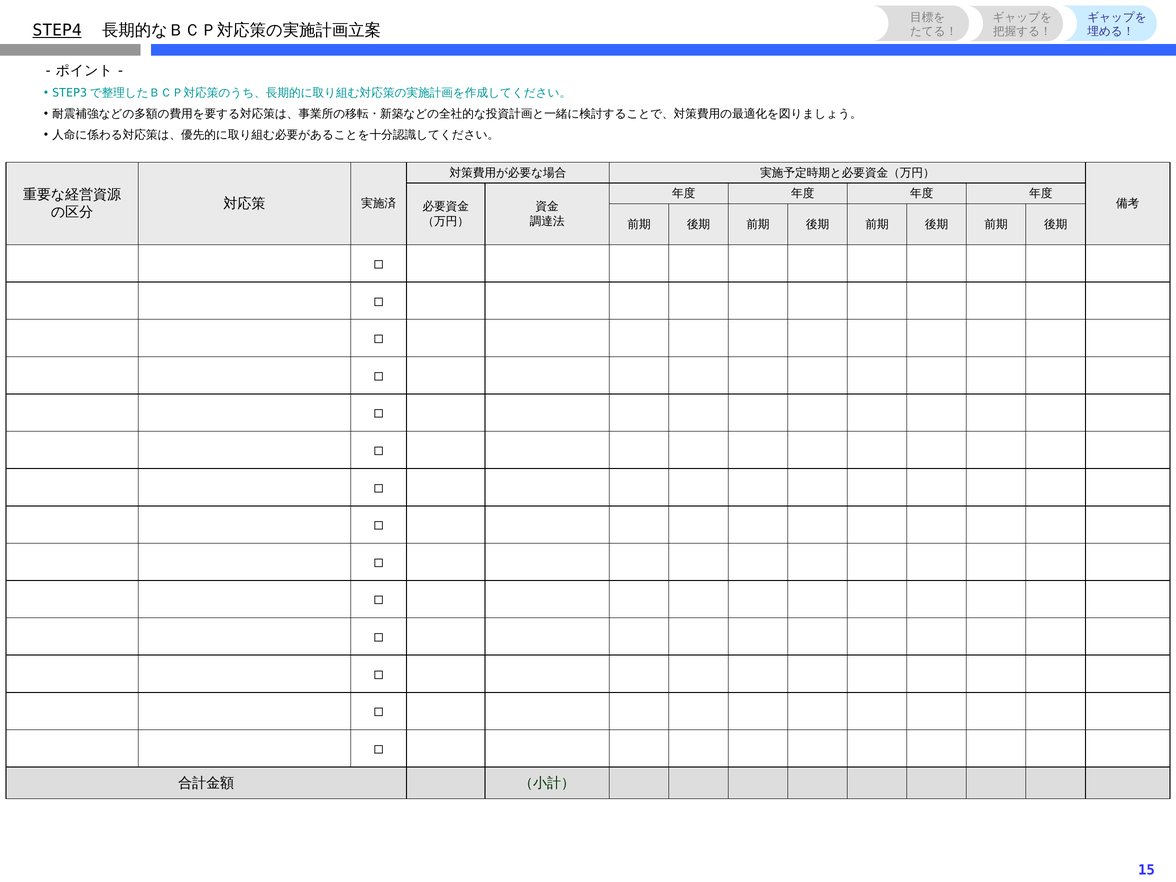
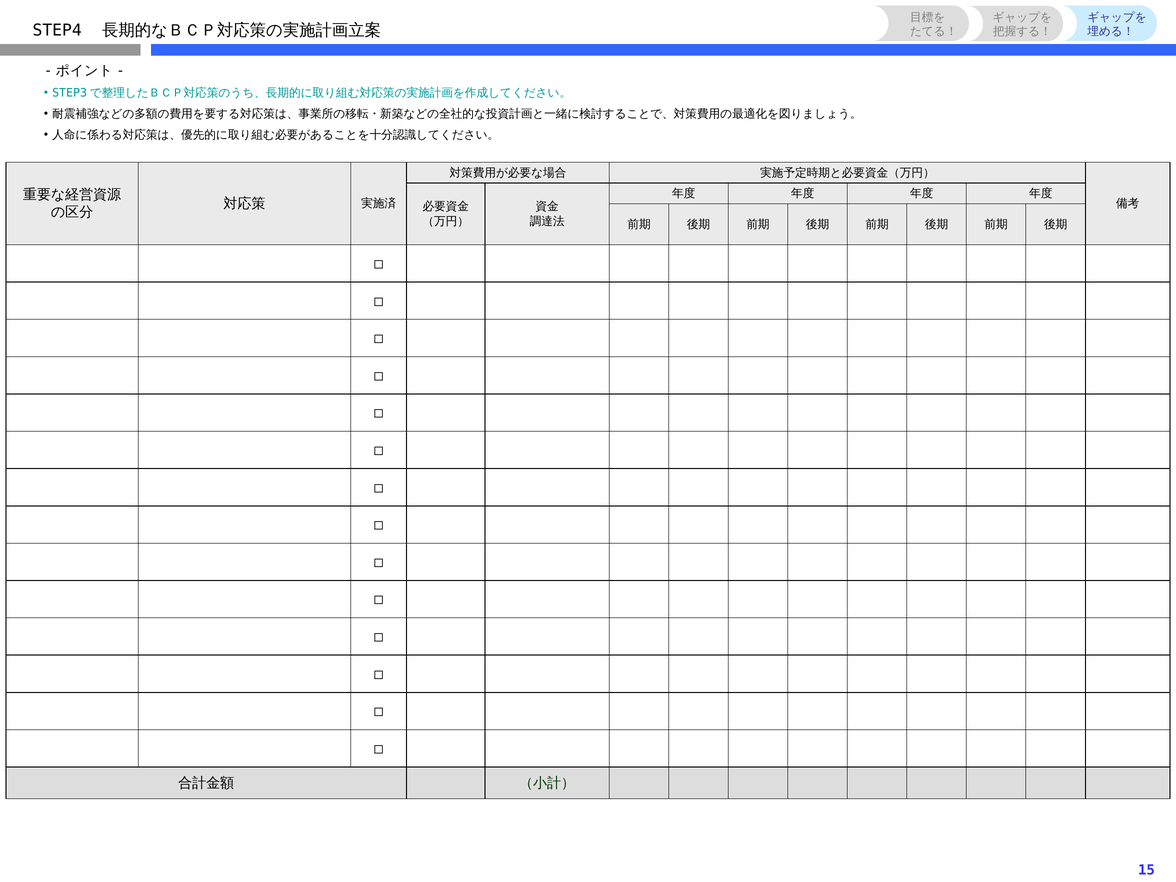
STEP4 underline: present -> none
